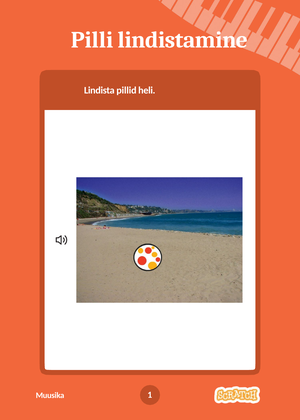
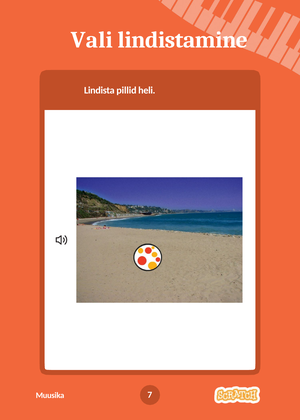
Pilli: Pilli -> Vali
1: 1 -> 7
